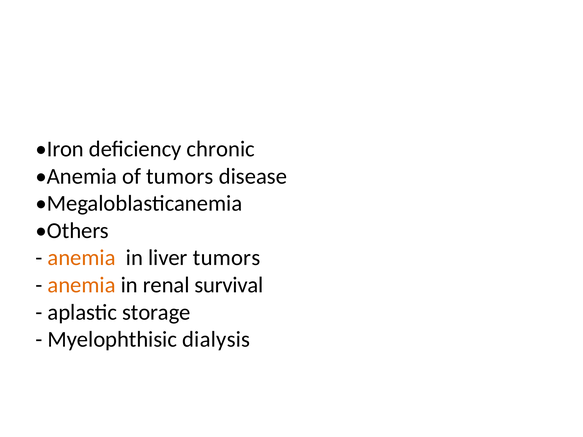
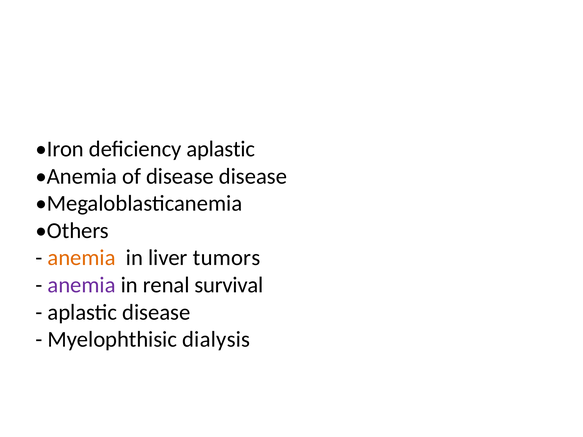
deficiency chronic: chronic -> aplastic
of tumors: tumors -> disease
anemia at (82, 285) colour: orange -> purple
aplastic storage: storage -> disease
